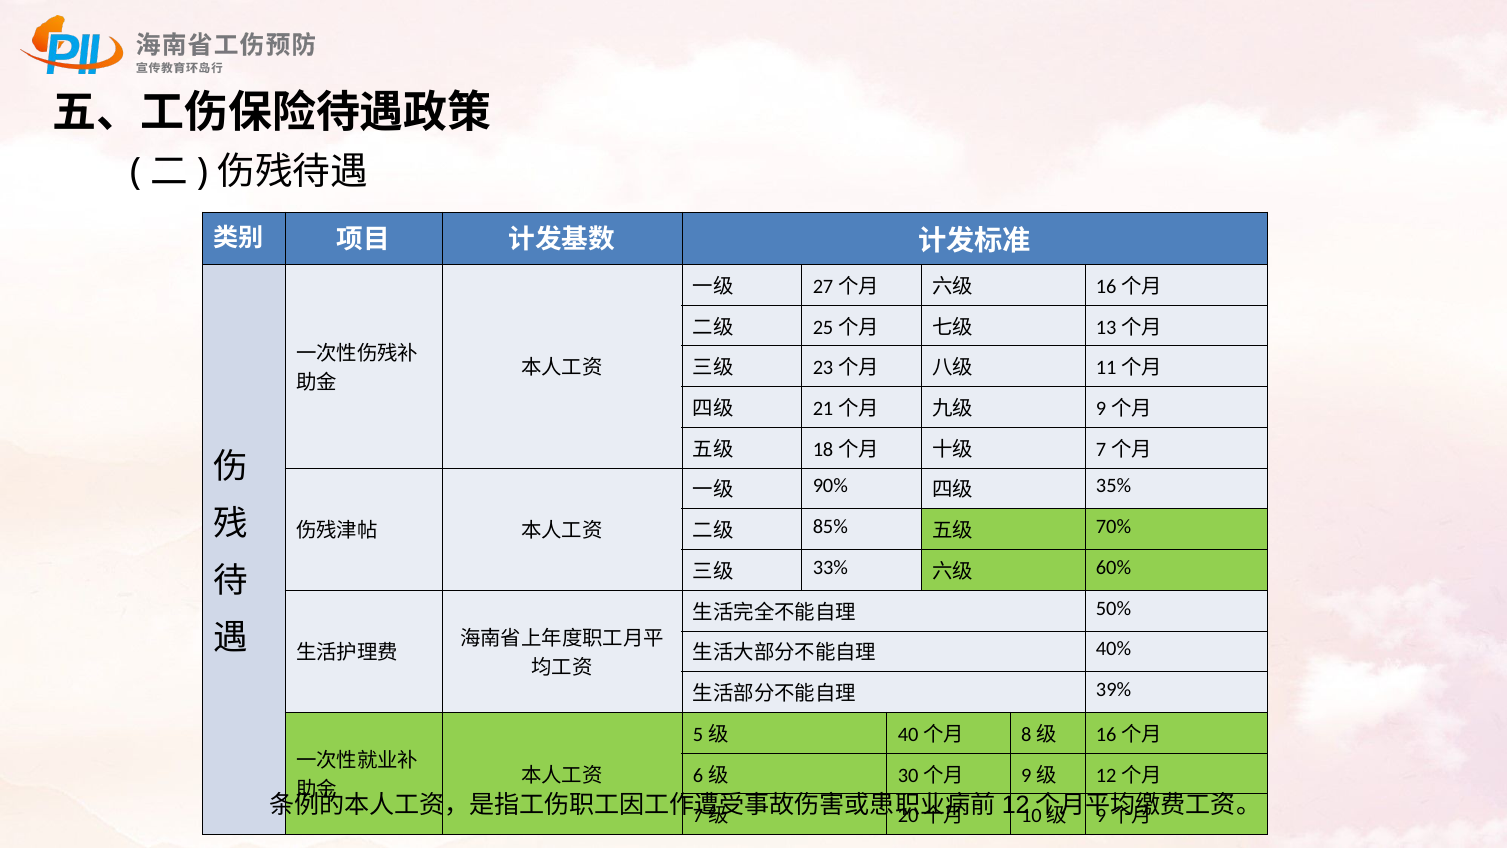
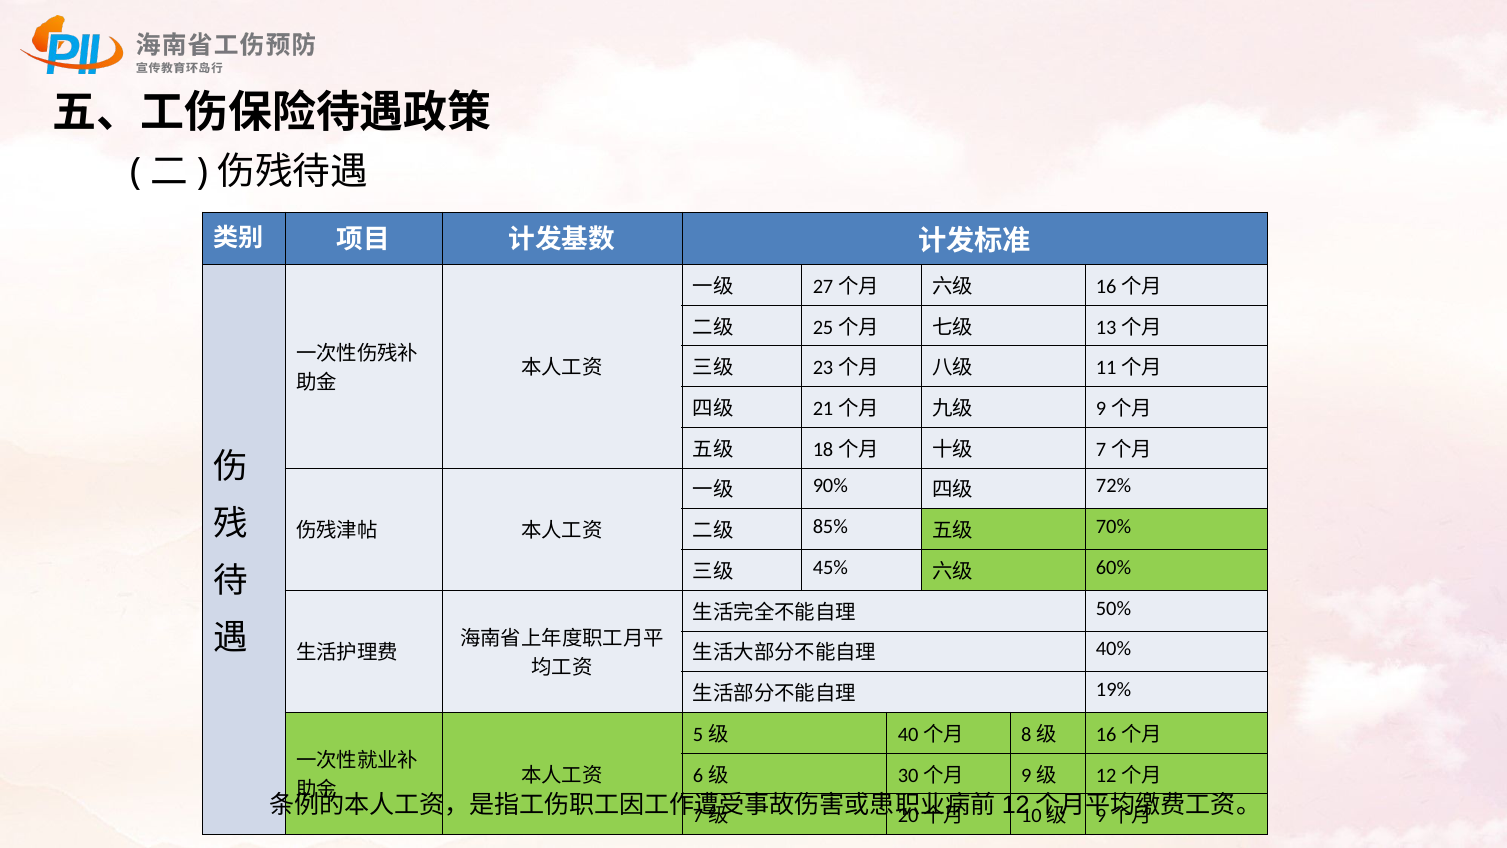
35%: 35% -> 72%
33%: 33% -> 45%
39%: 39% -> 19%
